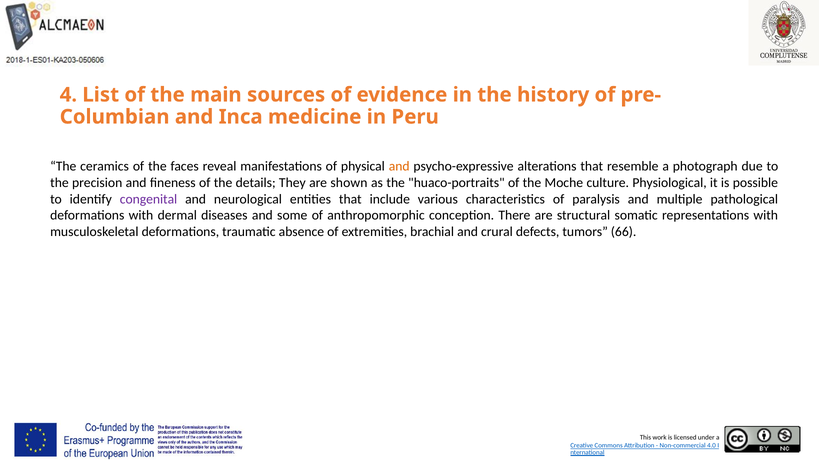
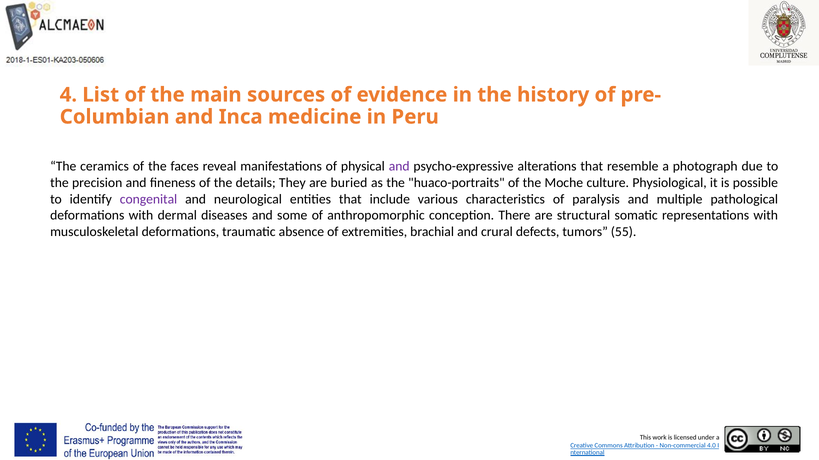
and at (399, 167) colour: orange -> purple
shown: shown -> buried
66: 66 -> 55
